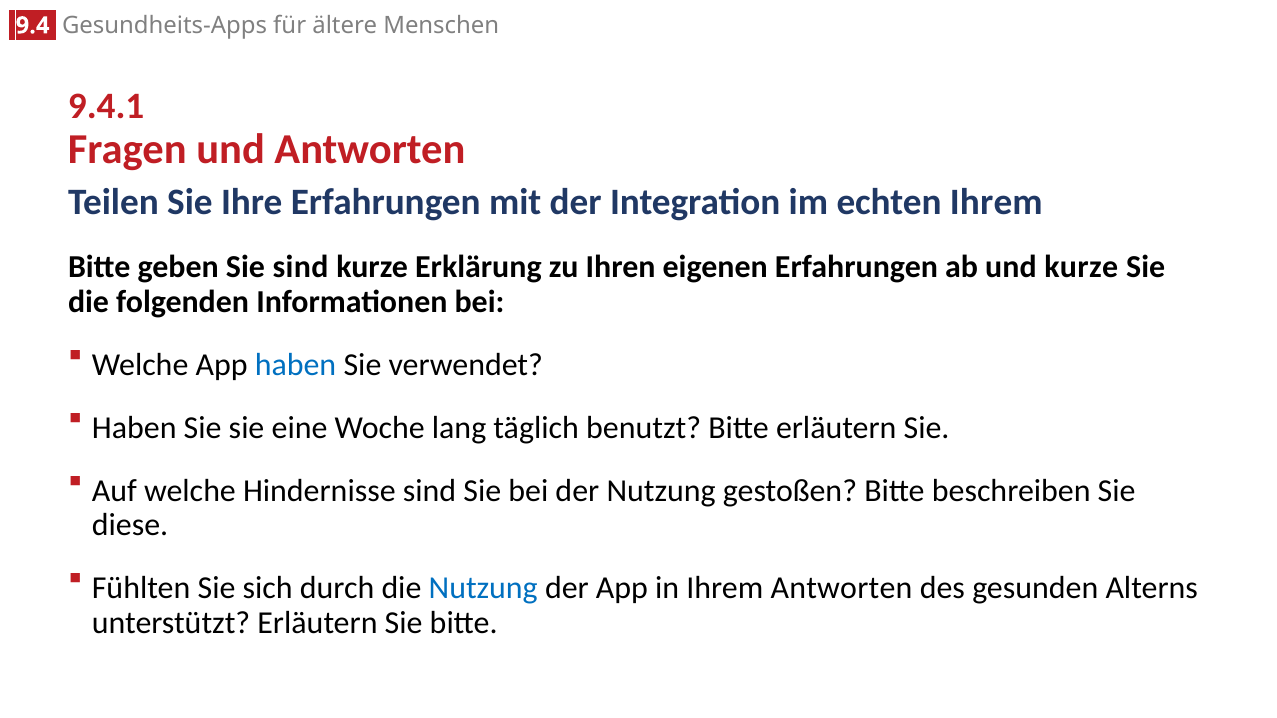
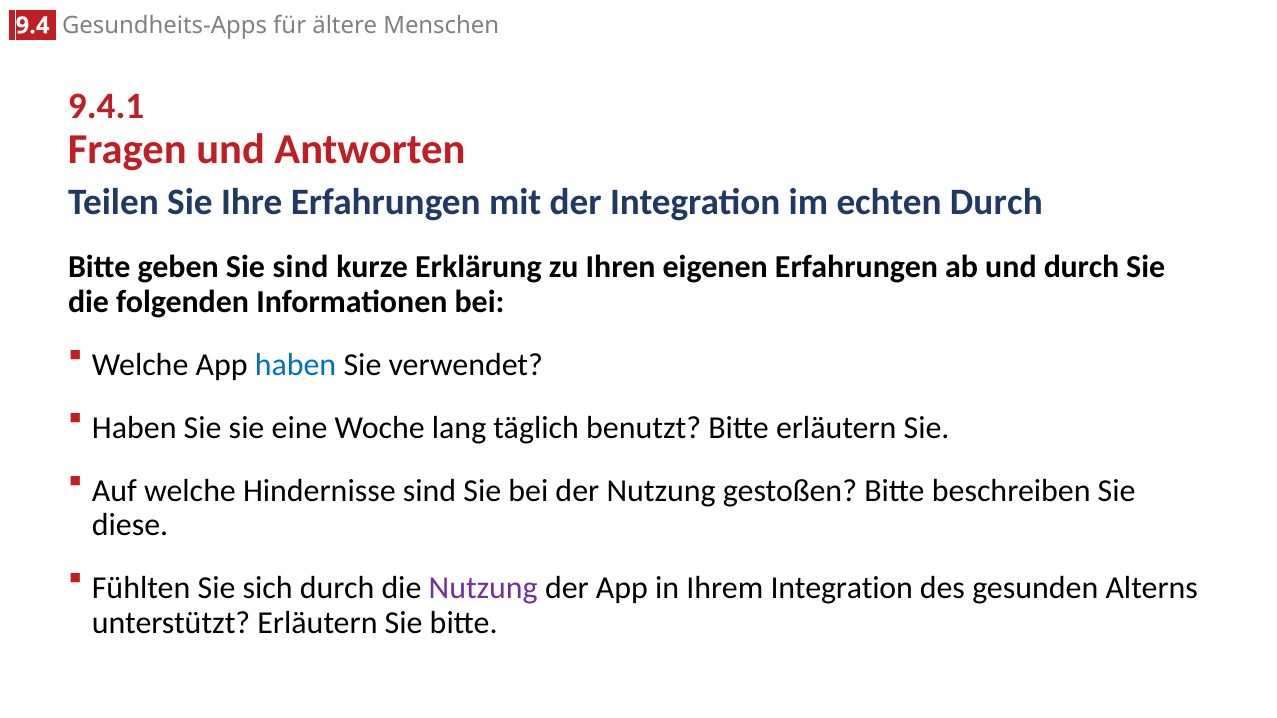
echten Ihrem: Ihrem -> Durch
und kurze: kurze -> durch
Nutzung at (483, 589) colour: blue -> purple
Ihrem Antworten: Antworten -> Integration
